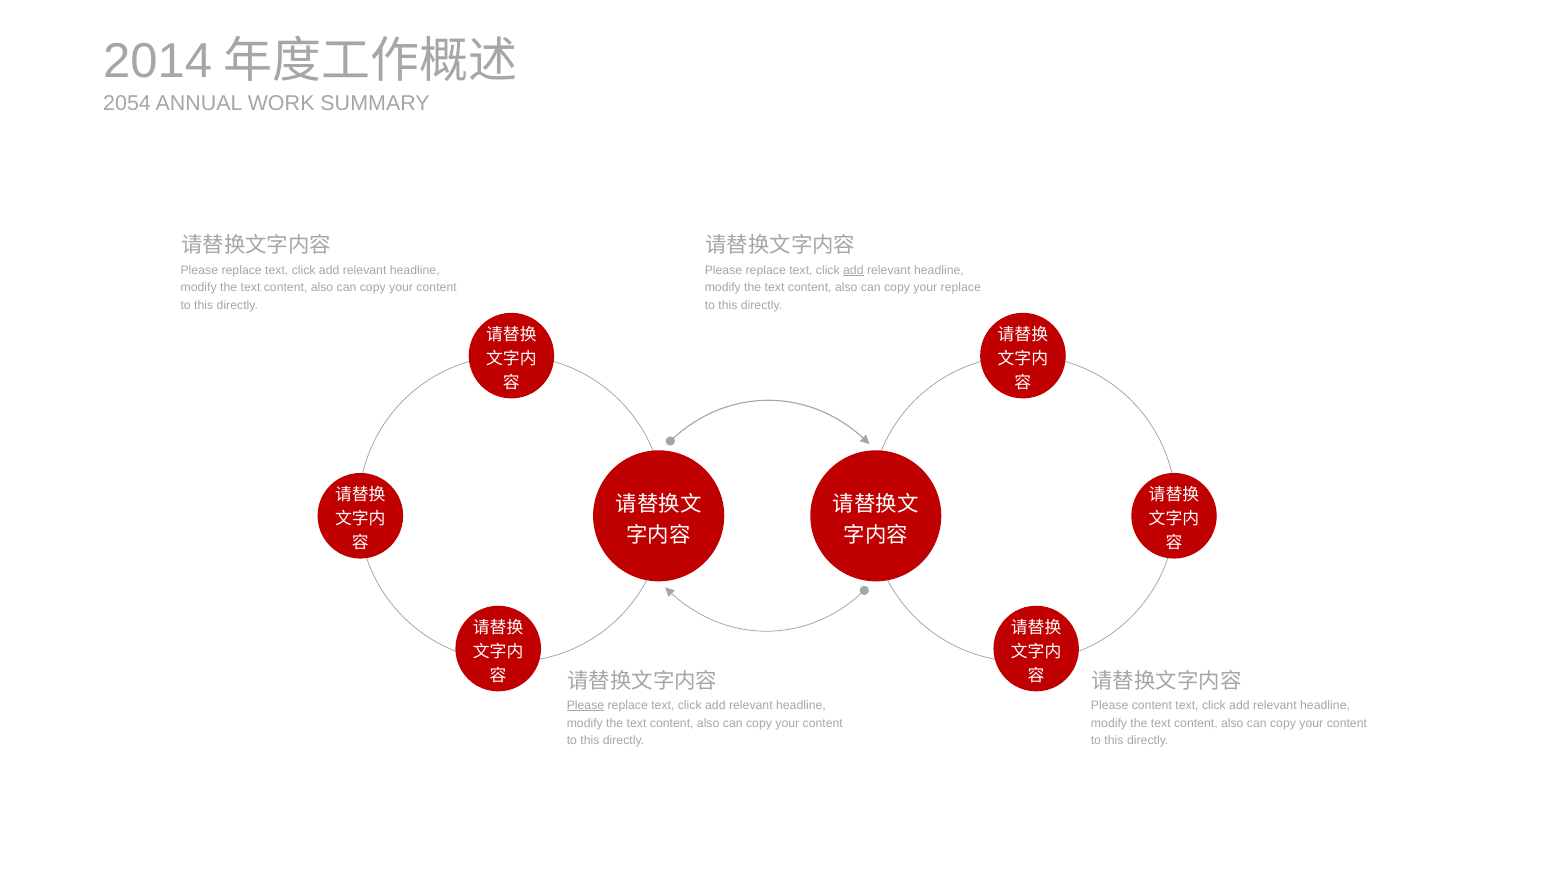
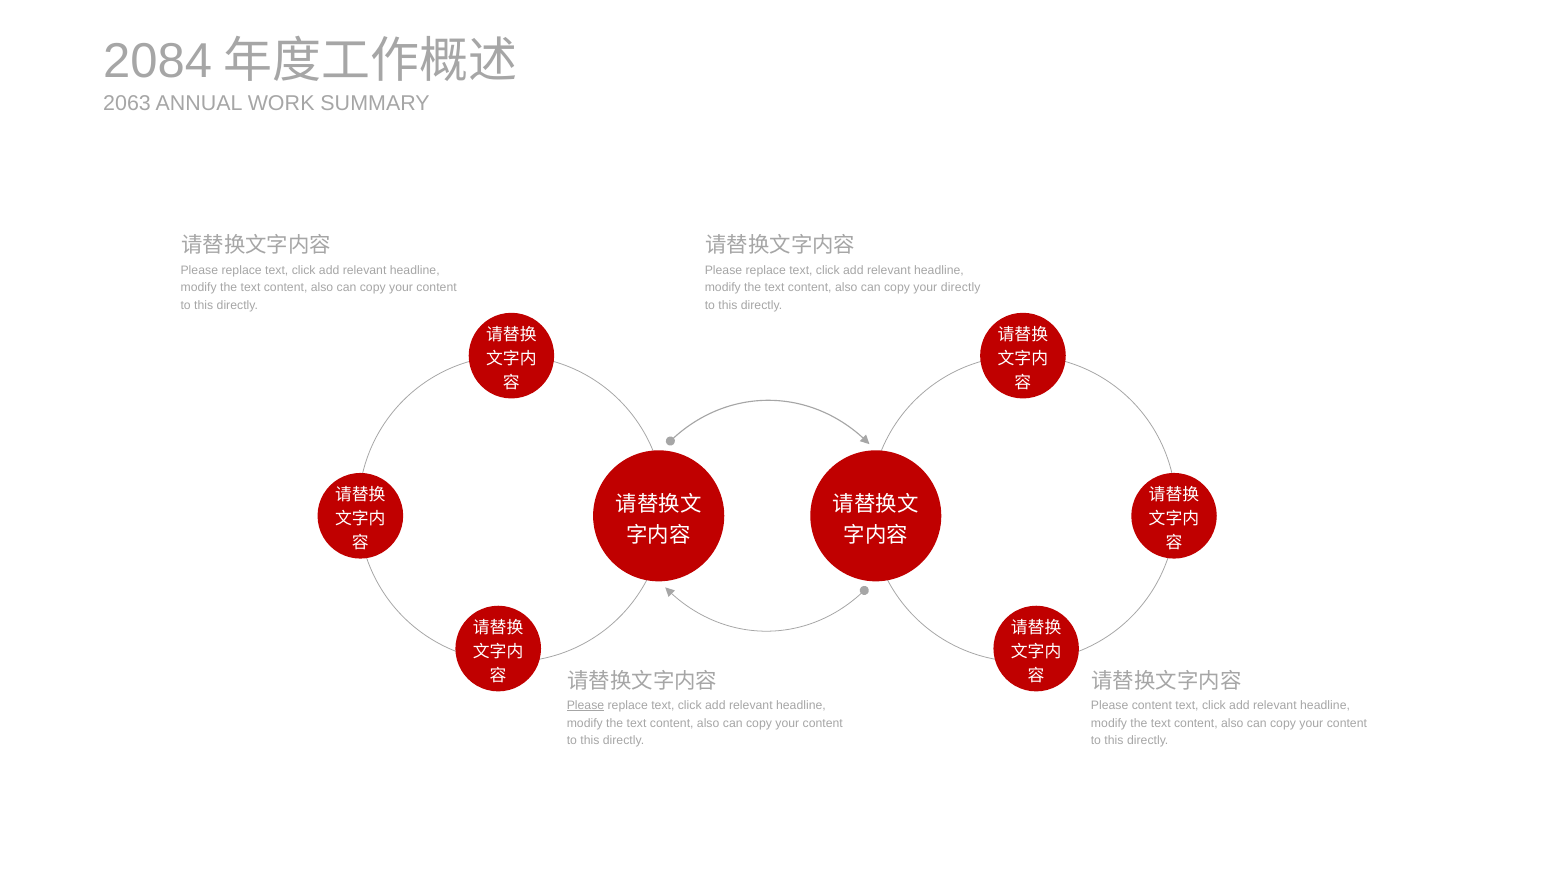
2014: 2014 -> 2084
2054: 2054 -> 2063
add at (853, 270) underline: present -> none
your replace: replace -> directly
